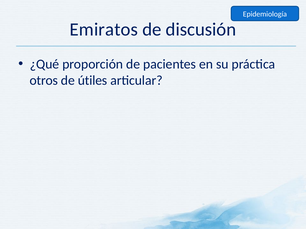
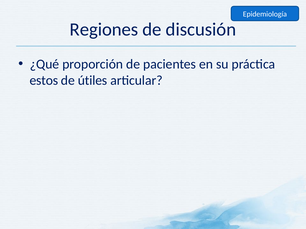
Emiratos: Emiratos -> Regiones
otros: otros -> estos
